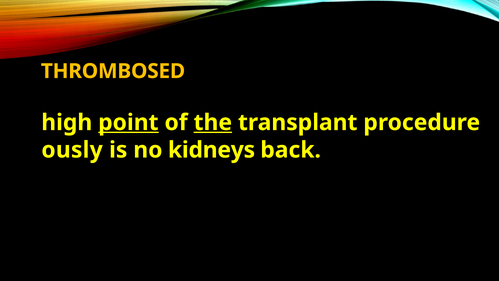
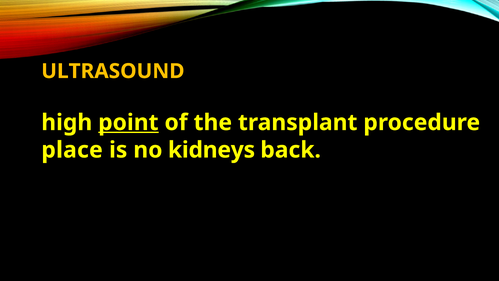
THROMBOSED: THROMBOSED -> ULTRASOUND
the underline: present -> none
ously: ously -> place
